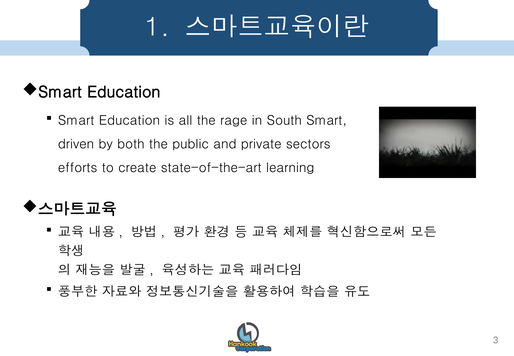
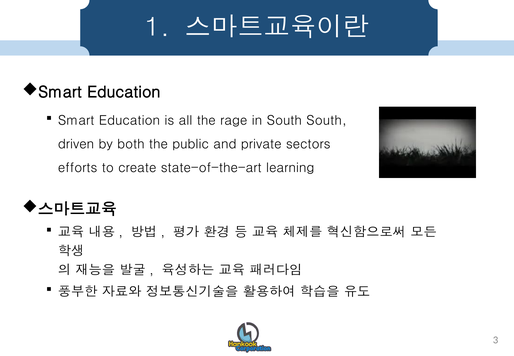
South Smart: Smart -> South
